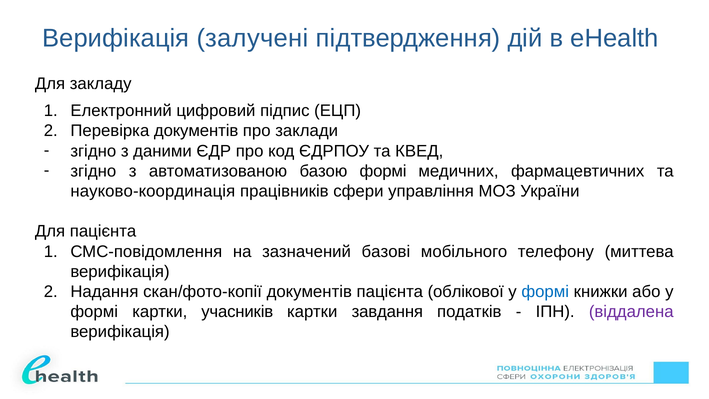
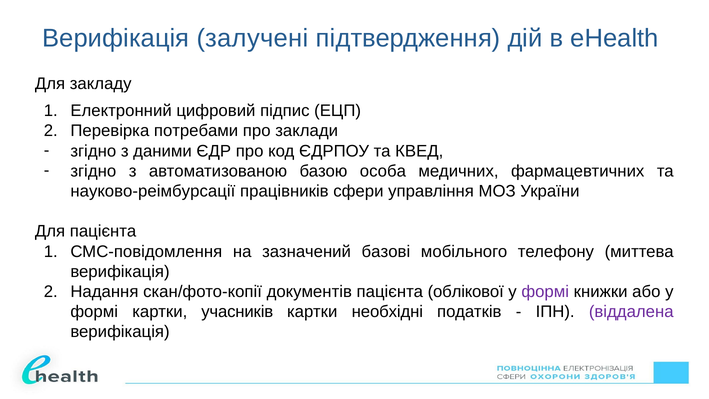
Перевірка документів: документів -> потребами
базою формі: формі -> особа
науково-координація: науково-координація -> науково-реімбурсації
формі at (545, 292) colour: blue -> purple
завдання: завдання -> необхідні
